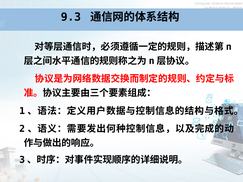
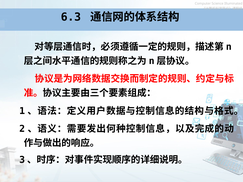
9.3: 9.3 -> 6.3
